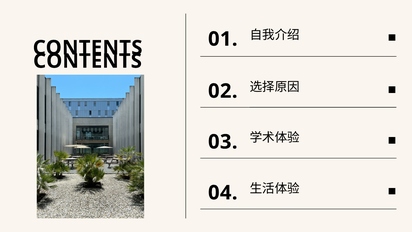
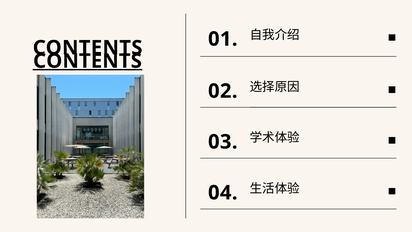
CONTENTS at (88, 61) underline: none -> present
